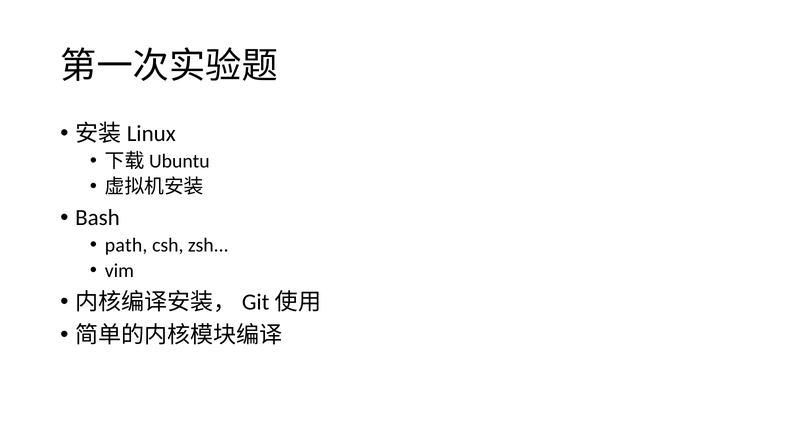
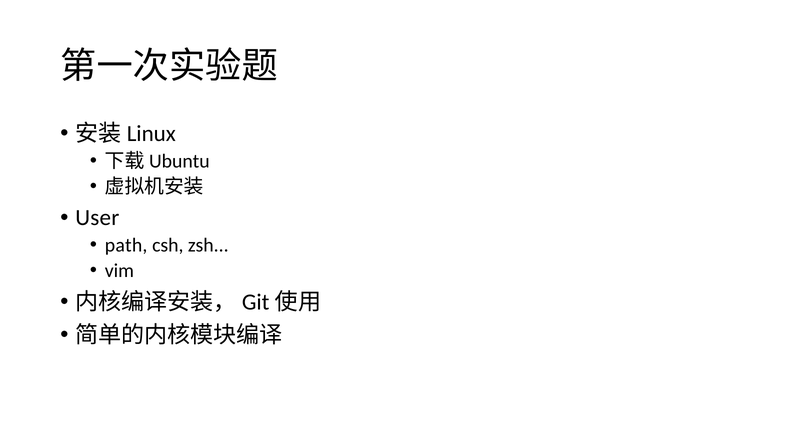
Bash: Bash -> User
